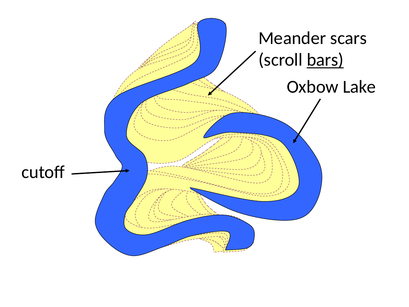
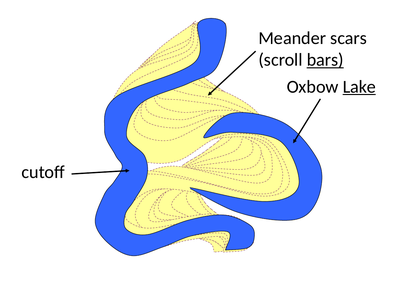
Lake underline: none -> present
